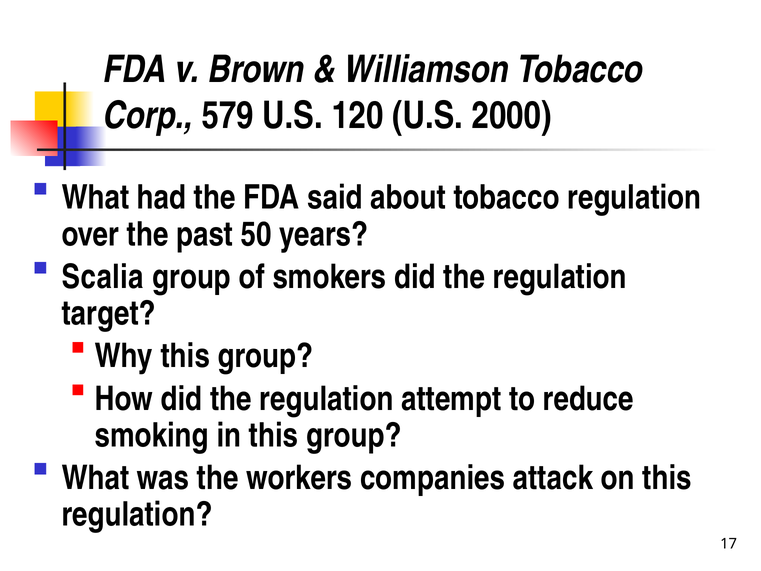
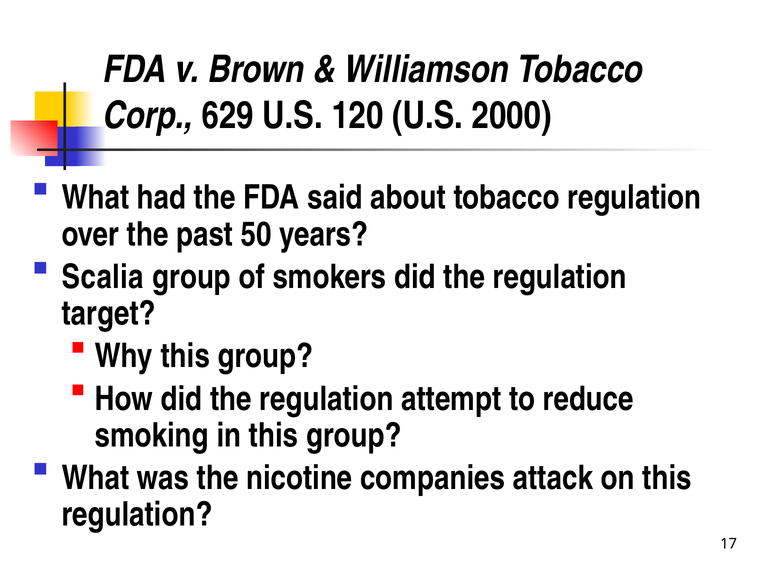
579: 579 -> 629
workers: workers -> nicotine
